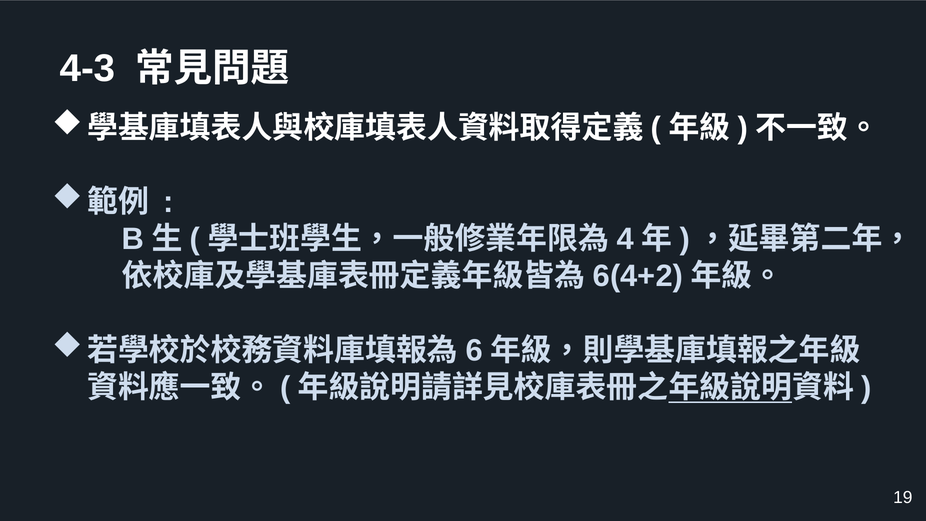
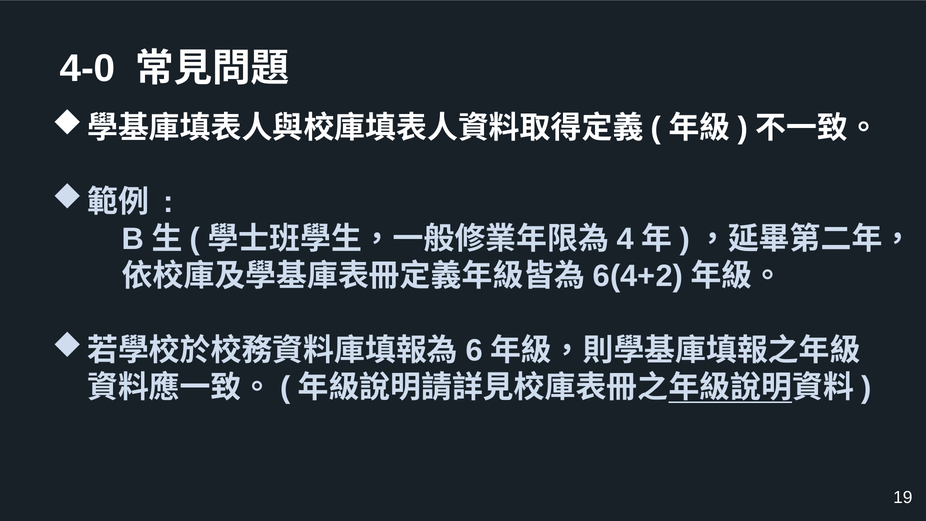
4-3: 4-3 -> 4-0
